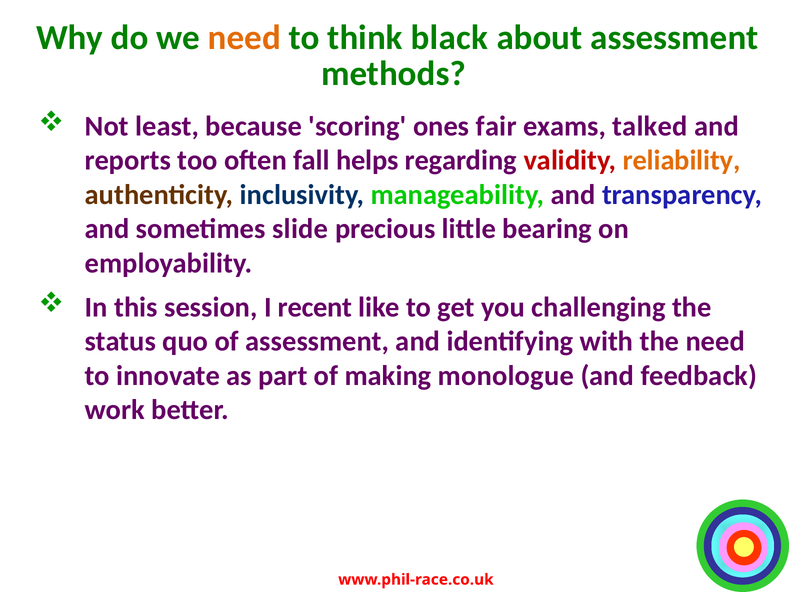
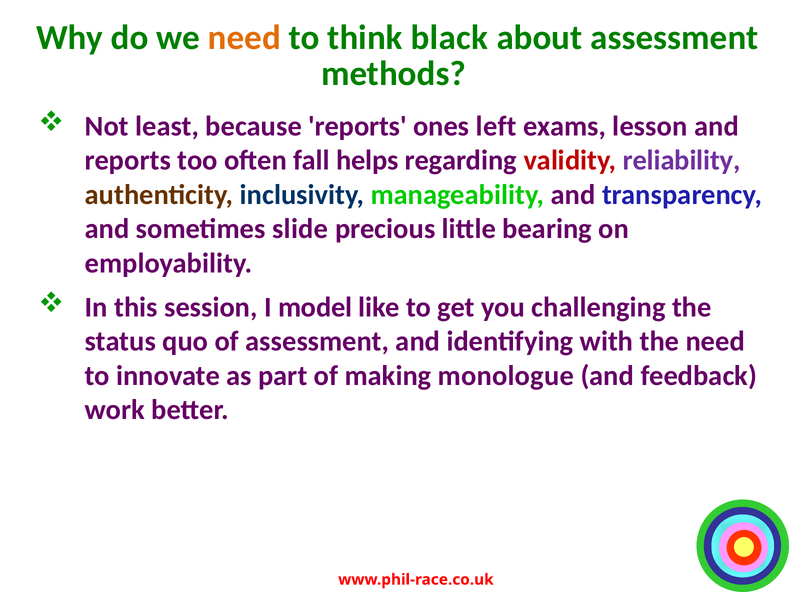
because scoring: scoring -> reports
fair: fair -> left
talked: talked -> lesson
reliability colour: orange -> purple
recent: recent -> model
